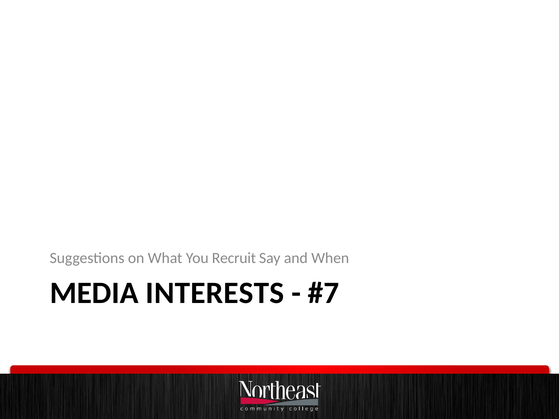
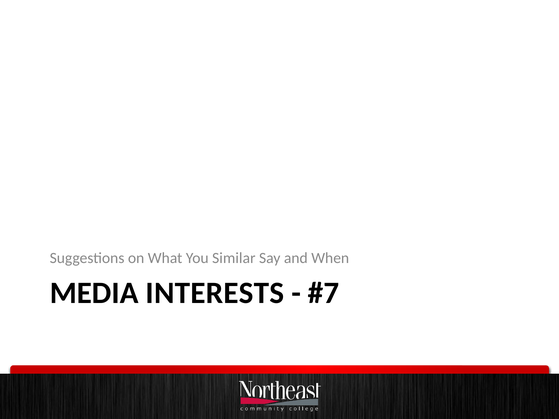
Recruit: Recruit -> Similar
